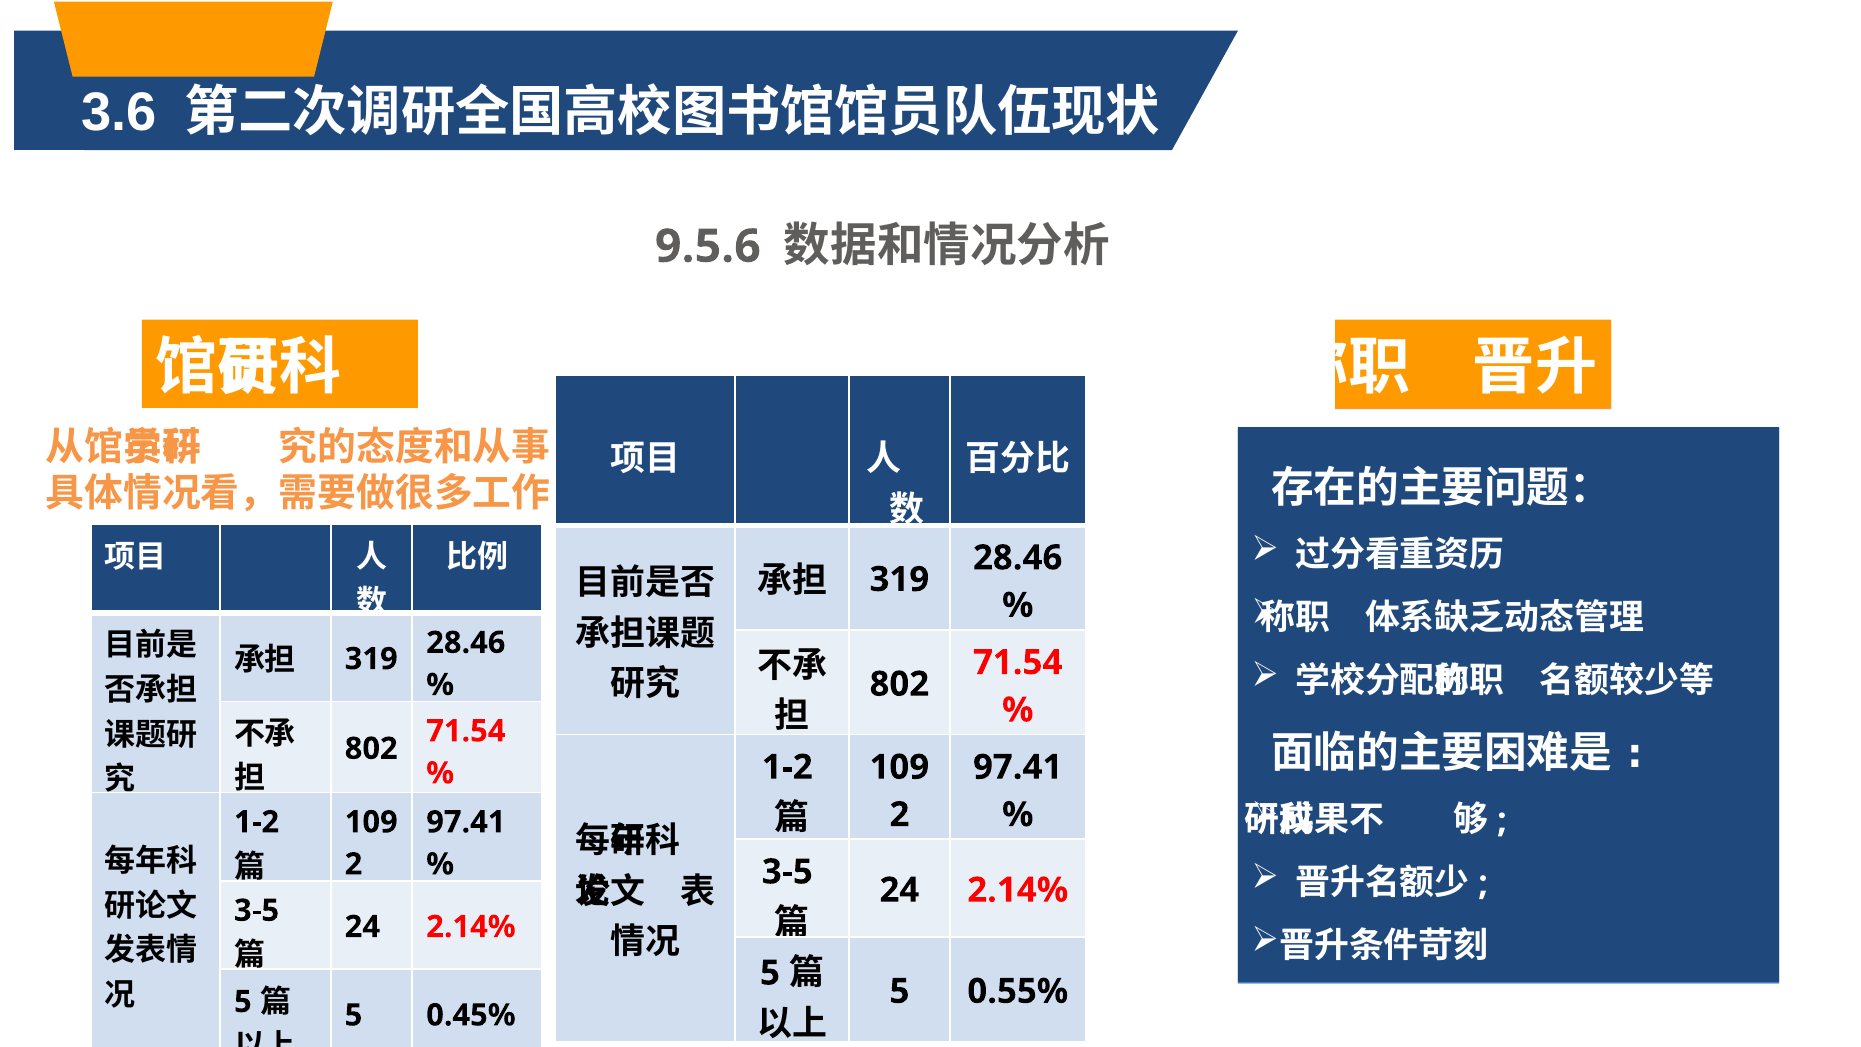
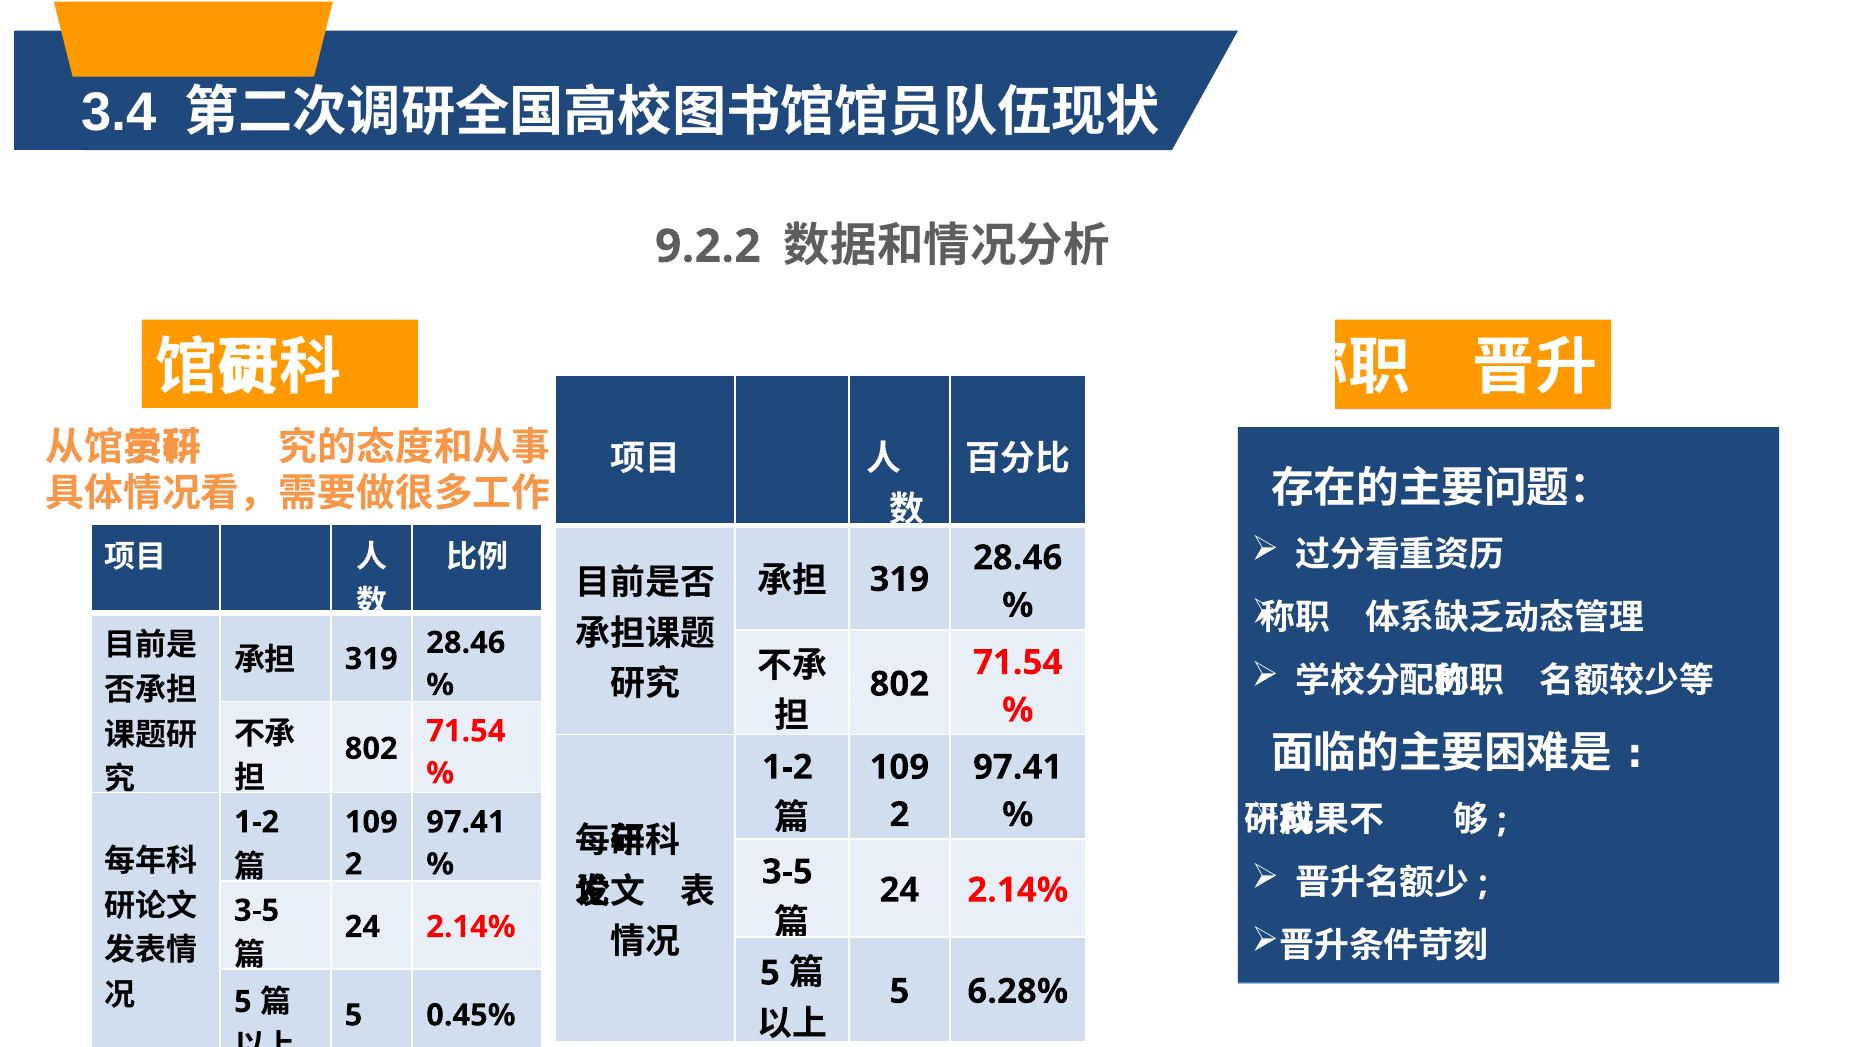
3.6: 3.6 -> 3.4
9.5.6: 9.5.6 -> 9.2.2
0.55%: 0.55% -> 6.28%
